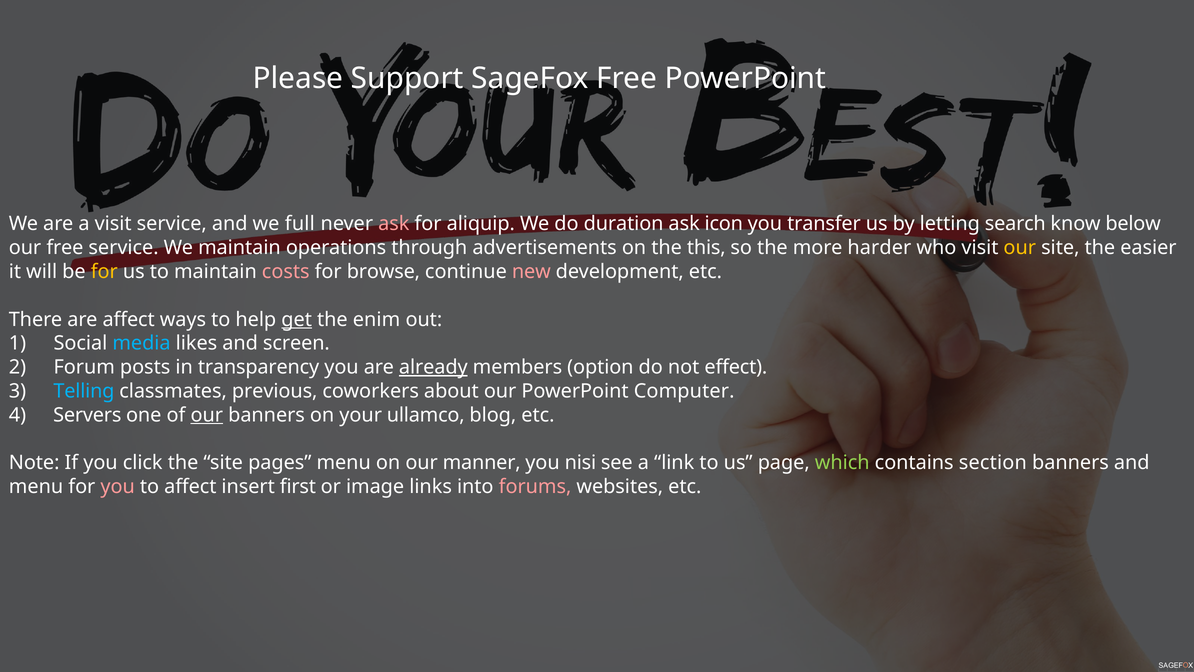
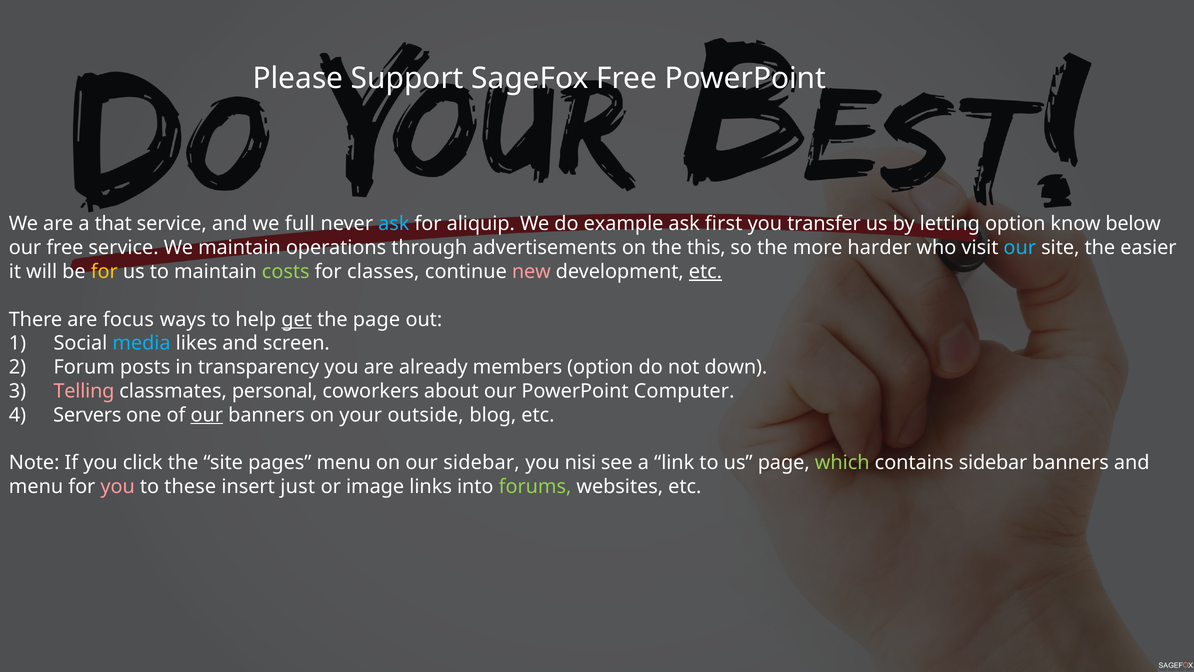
a visit: visit -> that
ask at (394, 224) colour: pink -> light blue
duration: duration -> example
icon: icon -> first
letting search: search -> option
our at (1020, 248) colour: yellow -> light blue
costs colour: pink -> light green
browse: browse -> classes
etc at (705, 272) underline: none -> present
are affect: affect -> focus
the enim: enim -> page
already underline: present -> none
effect: effect -> down
Telling colour: light blue -> pink
previous: previous -> personal
ullamco: ullamco -> outside
our manner: manner -> sidebar
contains section: section -> sidebar
to affect: affect -> these
first: first -> just
forums colour: pink -> light green
